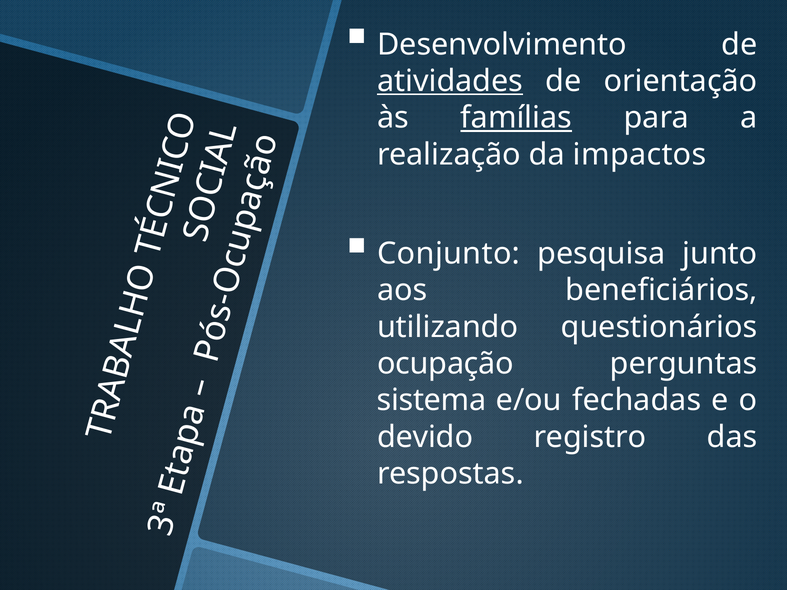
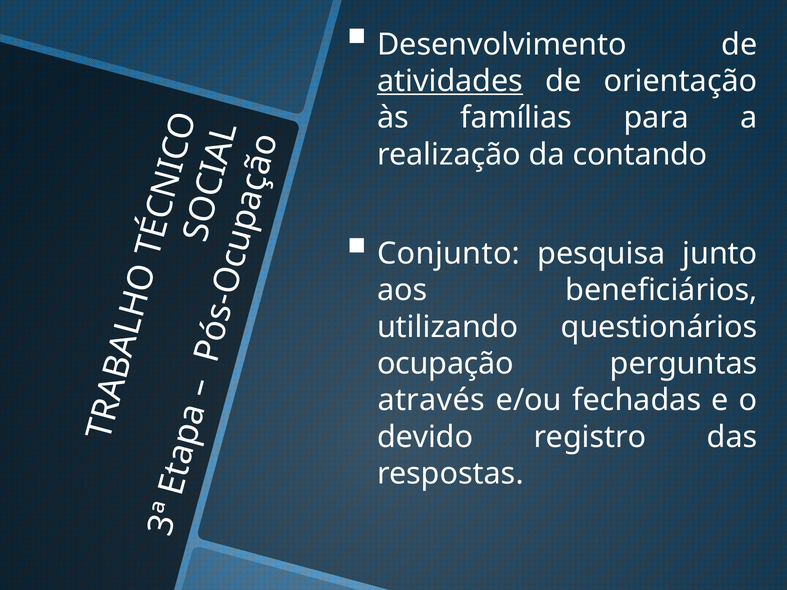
famílias underline: present -> none
impactos: impactos -> contando
sistema: sistema -> através
